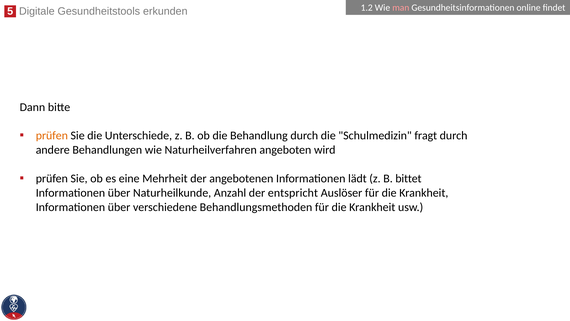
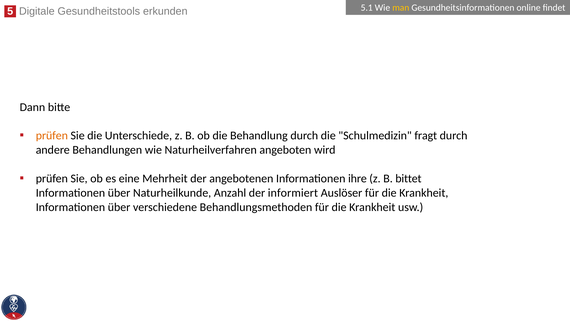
1.2: 1.2 -> 5.1
man colour: pink -> yellow
lädt: lädt -> ihre
entspricht: entspricht -> informiert
